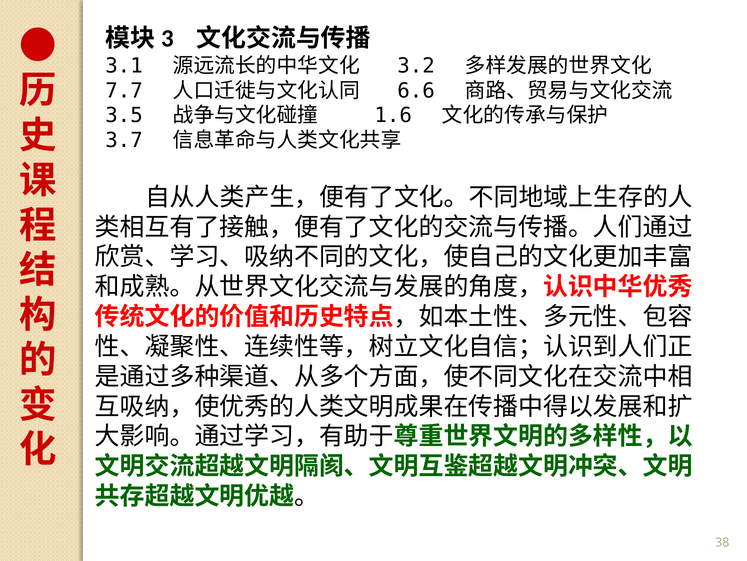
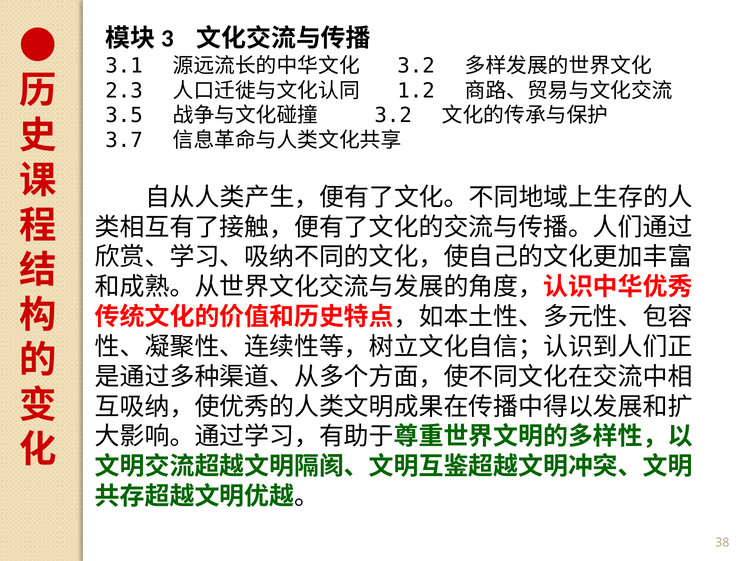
7.7: 7.7 -> 2.3
6.6: 6.6 -> 1.2
1.6 at (393, 115): 1.6 -> 3.2
